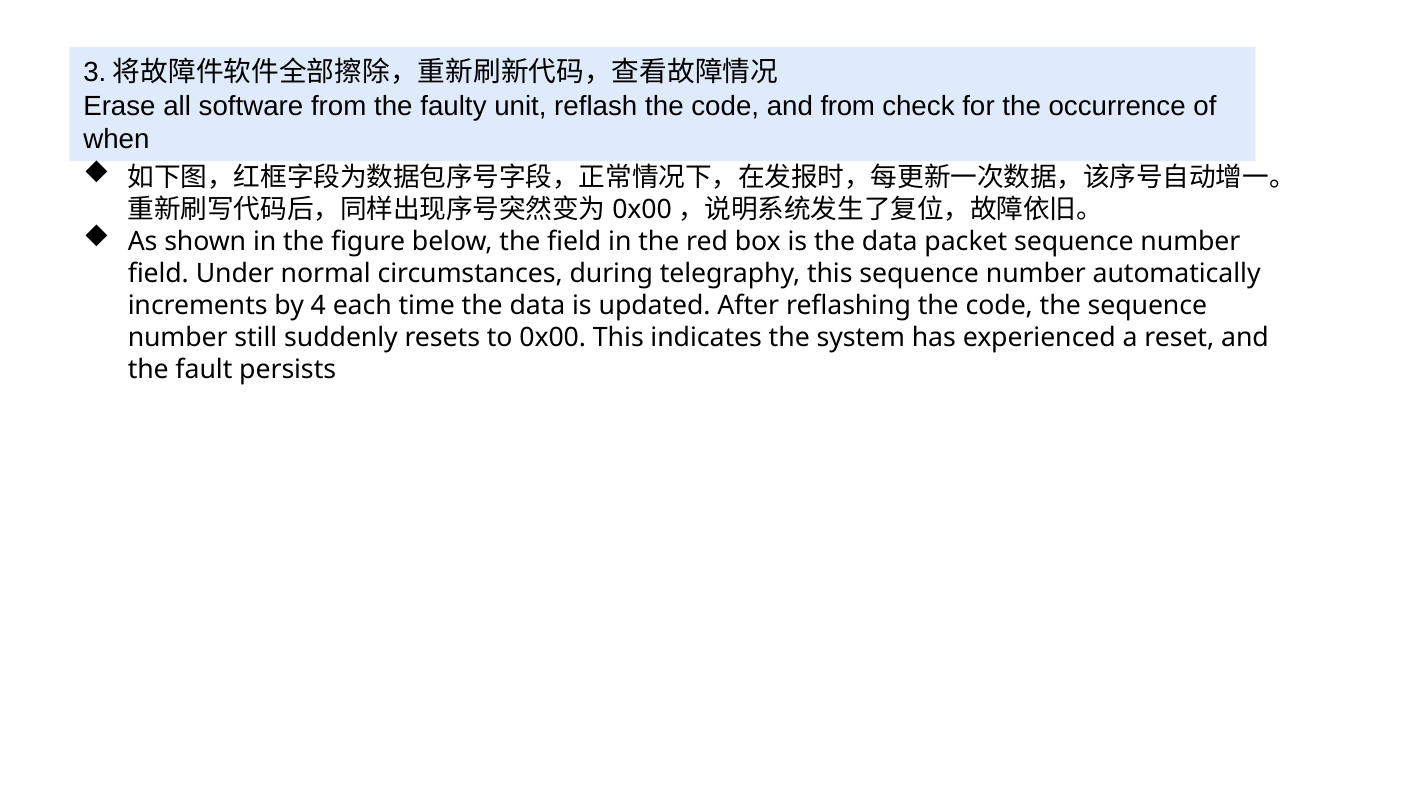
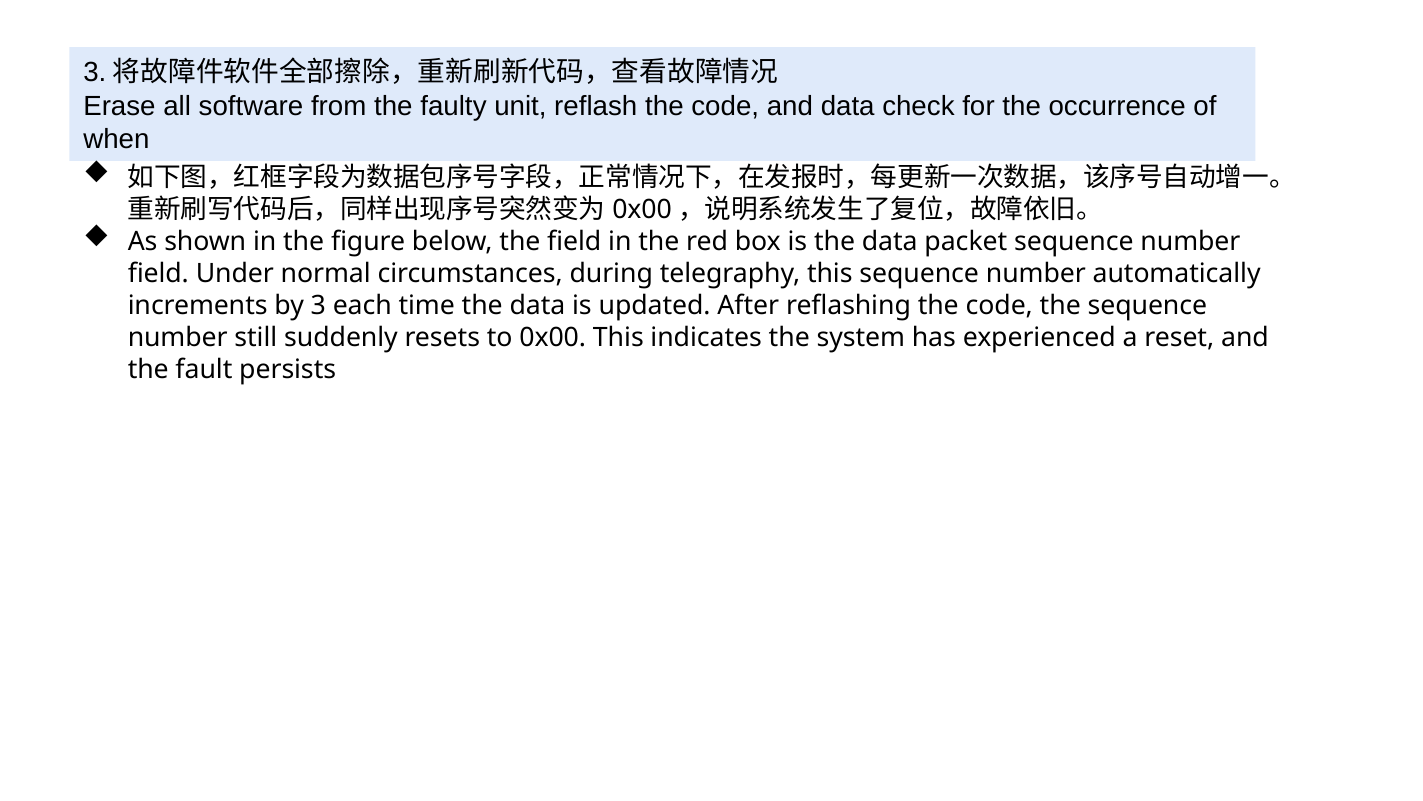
and from: from -> data
4: 4 -> 3
